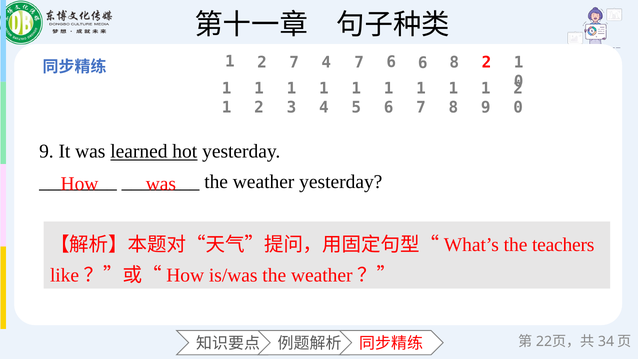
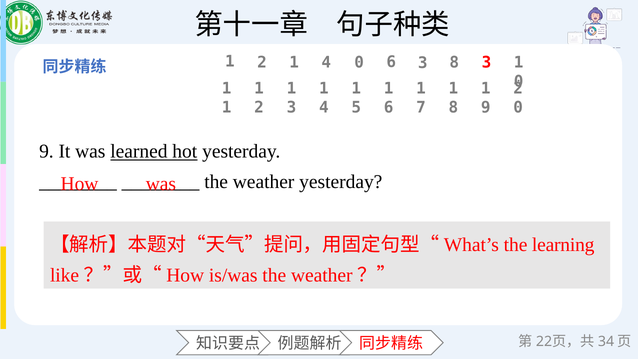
7 at (294, 62): 7 -> 1
4 7: 7 -> 0
6 6: 6 -> 3
8 2: 2 -> 3
teachers: teachers -> learning
